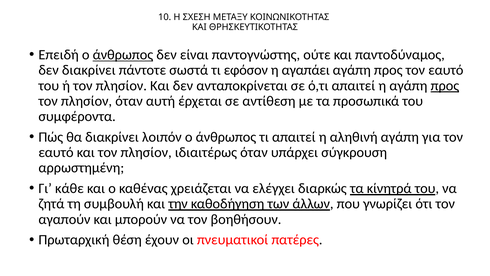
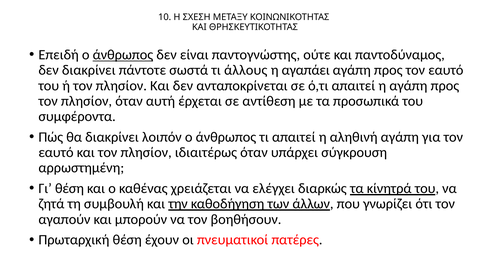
εφόσον: εφόσον -> άλλους
προς at (445, 86) underline: present -> none
Γι κάθε: κάθε -> θέση
